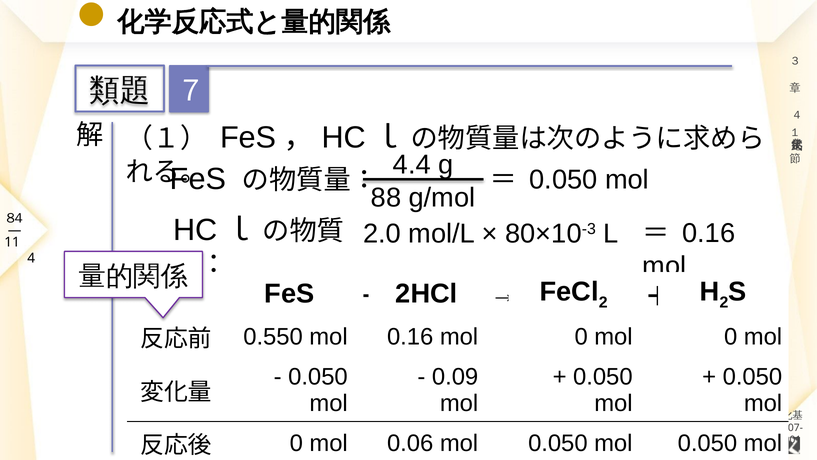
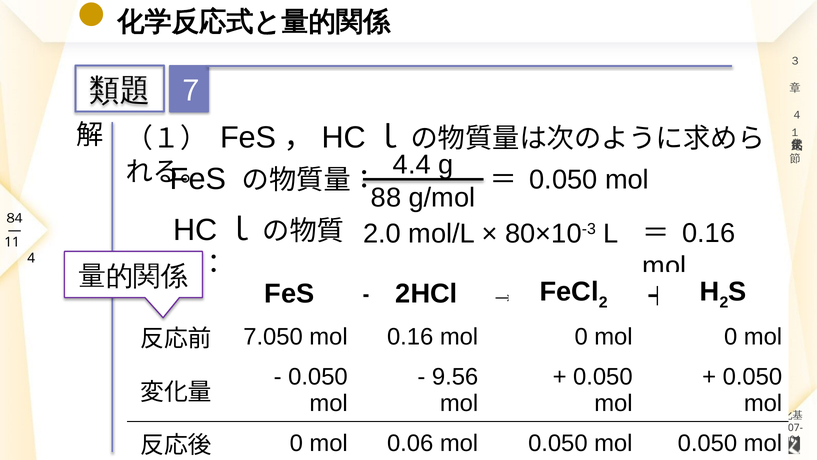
0.550: 0.550 -> 7.050
0.09: 0.09 -> 9.56
